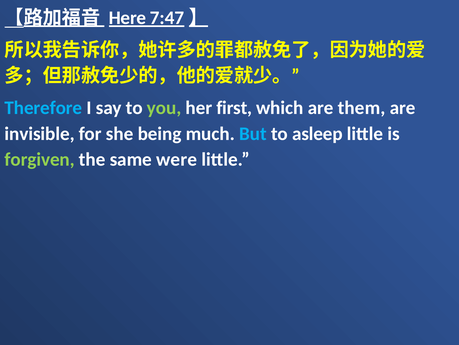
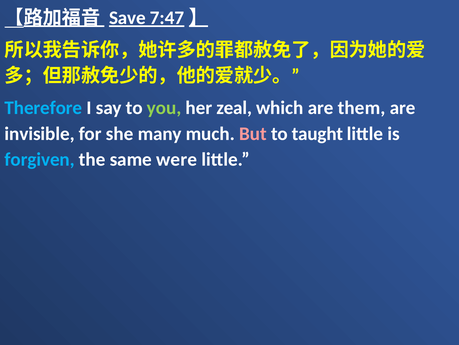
Here: Here -> Save
first: first -> zeal
being: being -> many
But colour: light blue -> pink
asleep: asleep -> taught
forgiven colour: light green -> light blue
